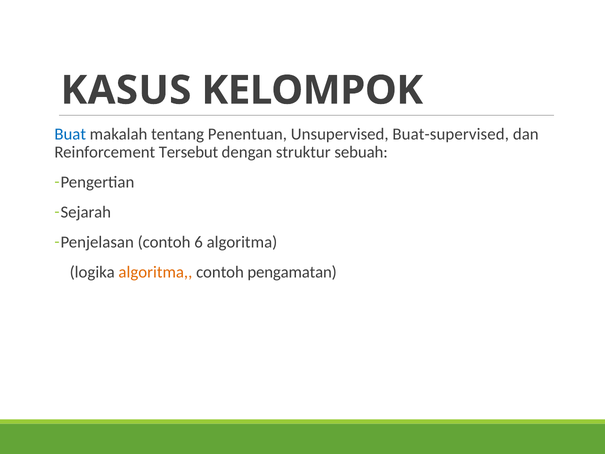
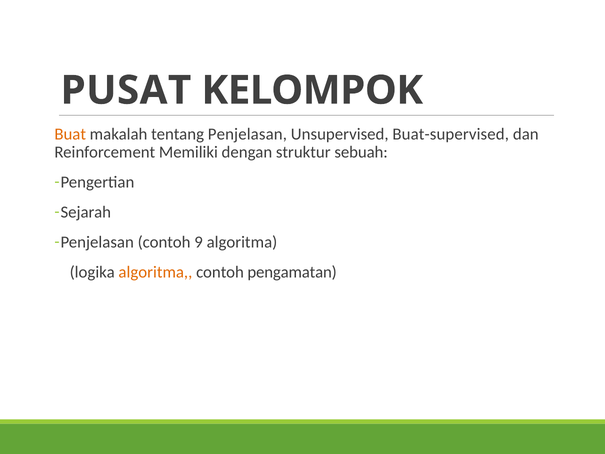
KASUS: KASUS -> PUSAT
Buat colour: blue -> orange
tentang Penentuan: Penentuan -> Penjelasan
Tersebut: Tersebut -> Memiliki
6: 6 -> 9
